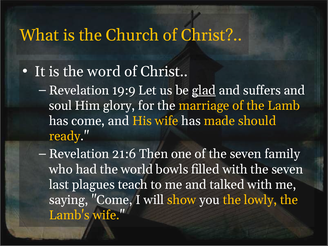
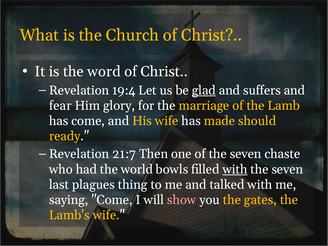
19:9: 19:9 -> 19:4
soul: soul -> fear
21:6: 21:6 -> 21:7
family: family -> chaste
with at (235, 169) underline: none -> present
teach: teach -> thing
show colour: yellow -> pink
lowly: lowly -> gates
